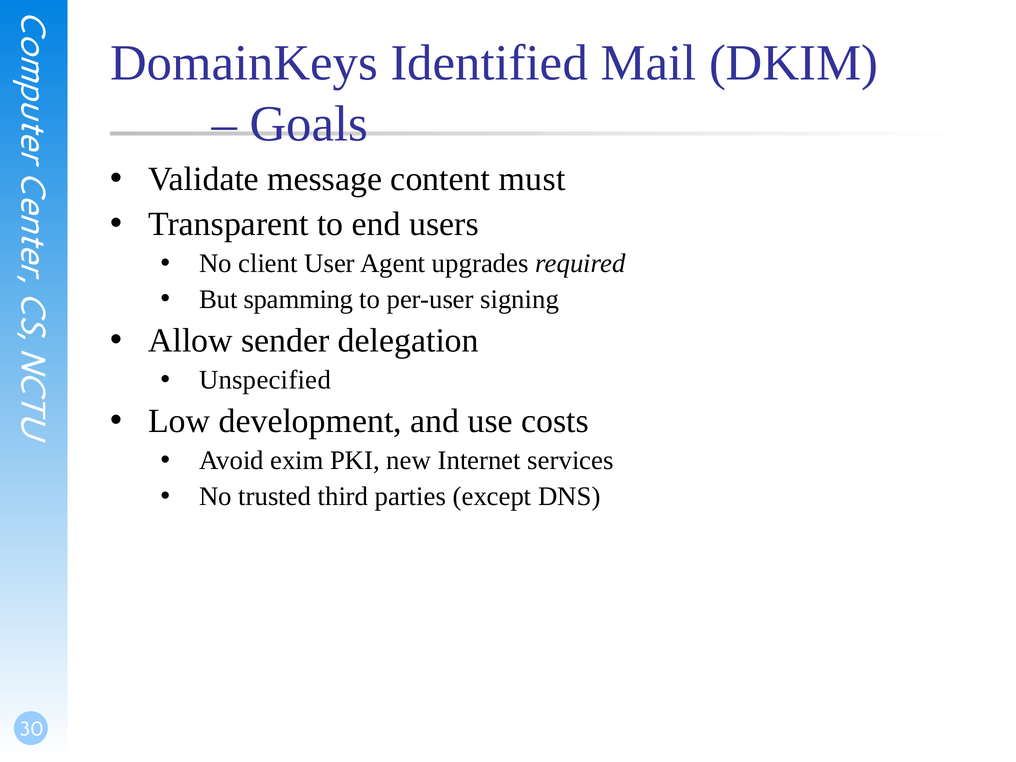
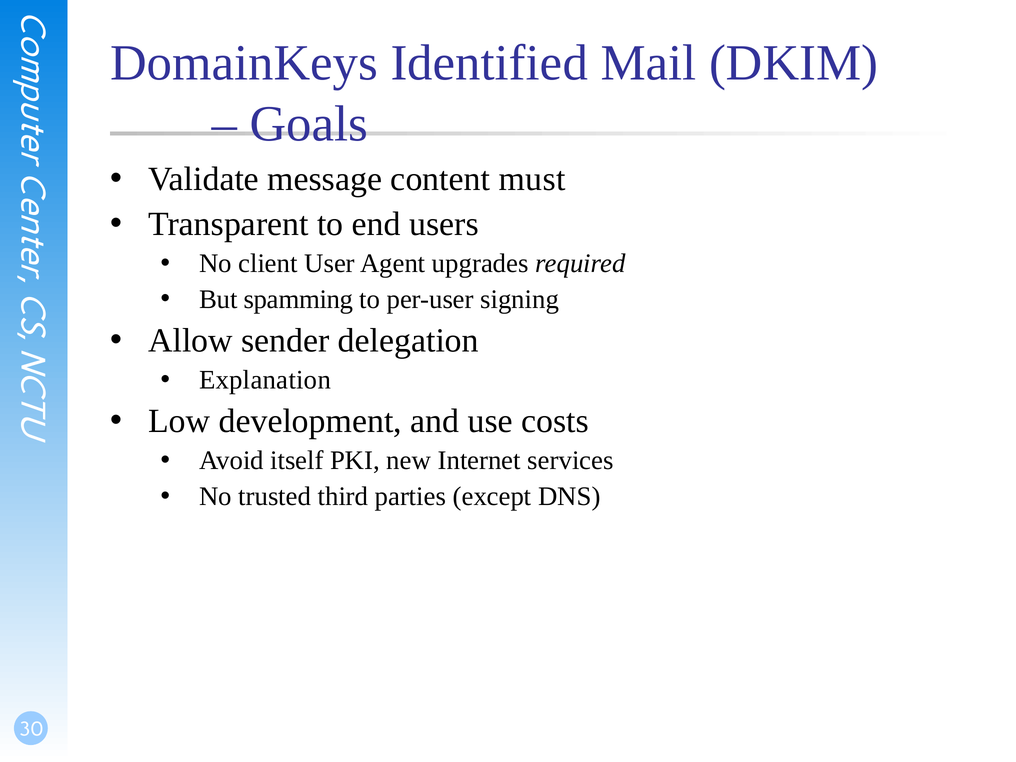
Unspecified: Unspecified -> Explanation
exim: exim -> itself
